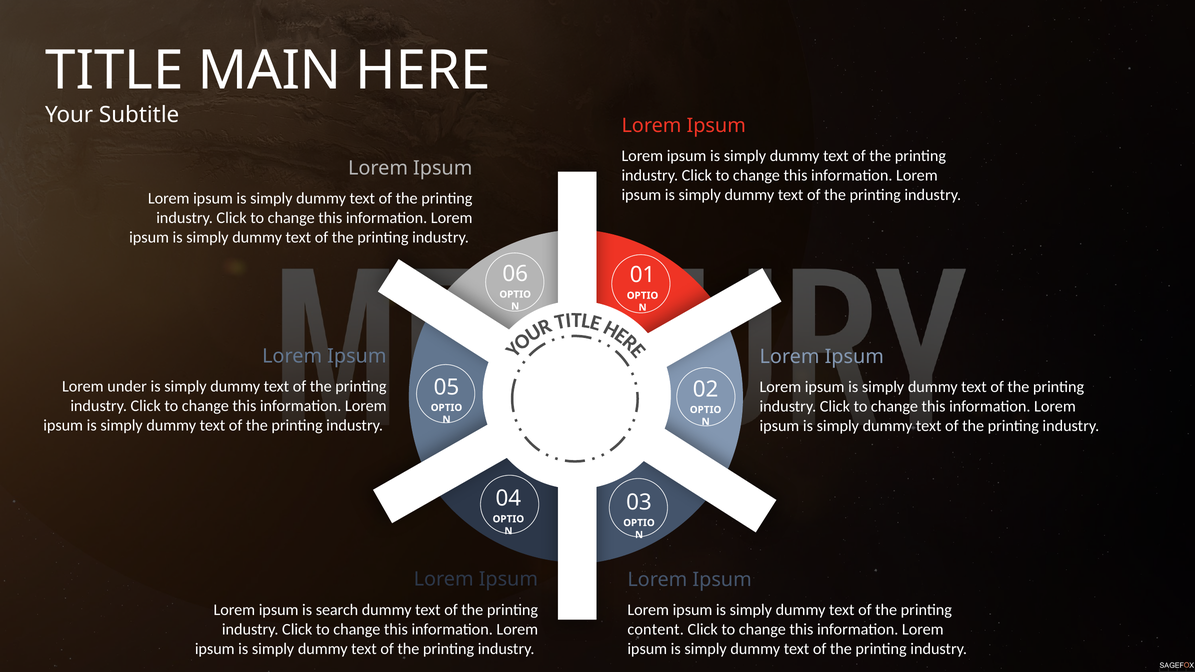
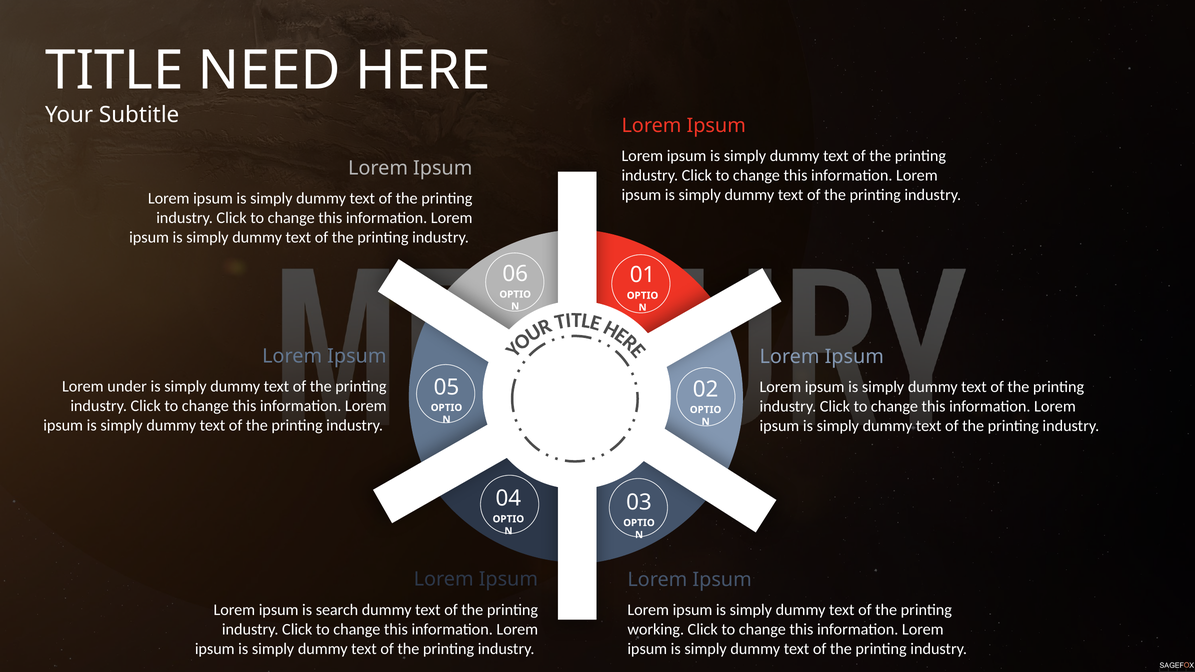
MAIN: MAIN -> NEED
content: content -> working
